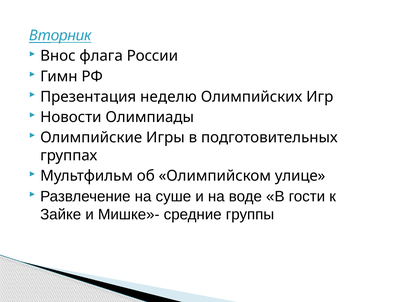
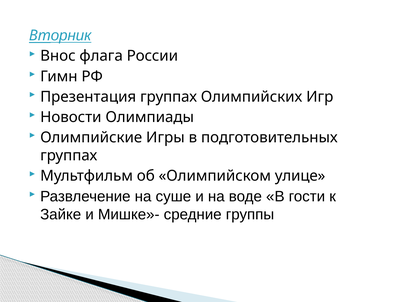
Презентация неделю: неделю -> группах
